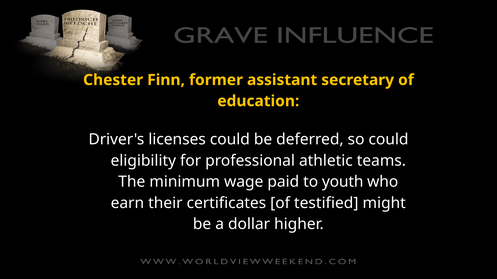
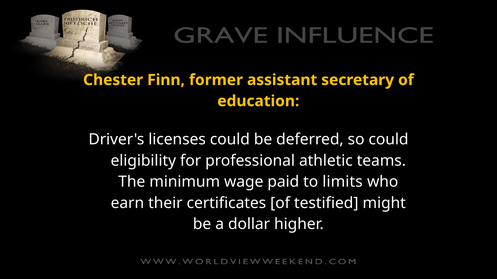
youth: youth -> limits
